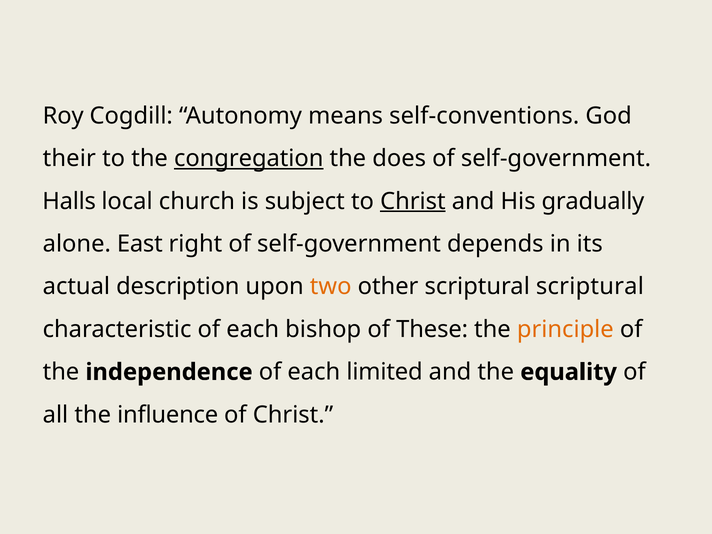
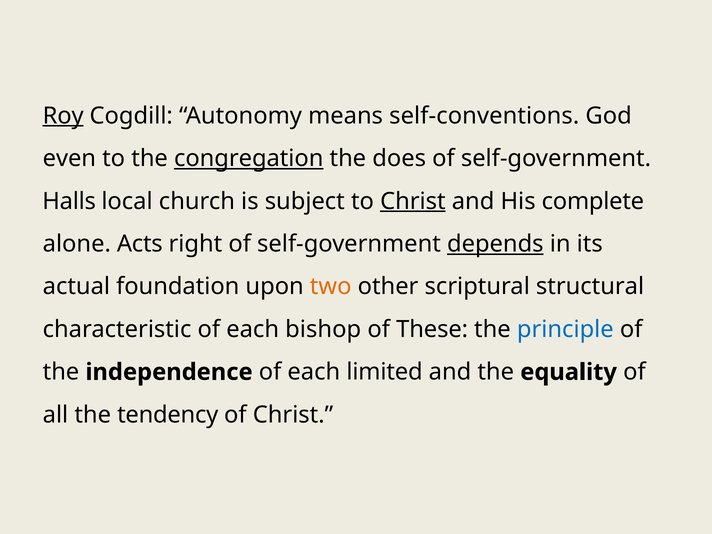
Roy underline: none -> present
their: their -> even
gradually: gradually -> complete
East: East -> Acts
depends underline: none -> present
description: description -> foundation
scriptural scriptural: scriptural -> structural
principle colour: orange -> blue
influence: influence -> tendency
